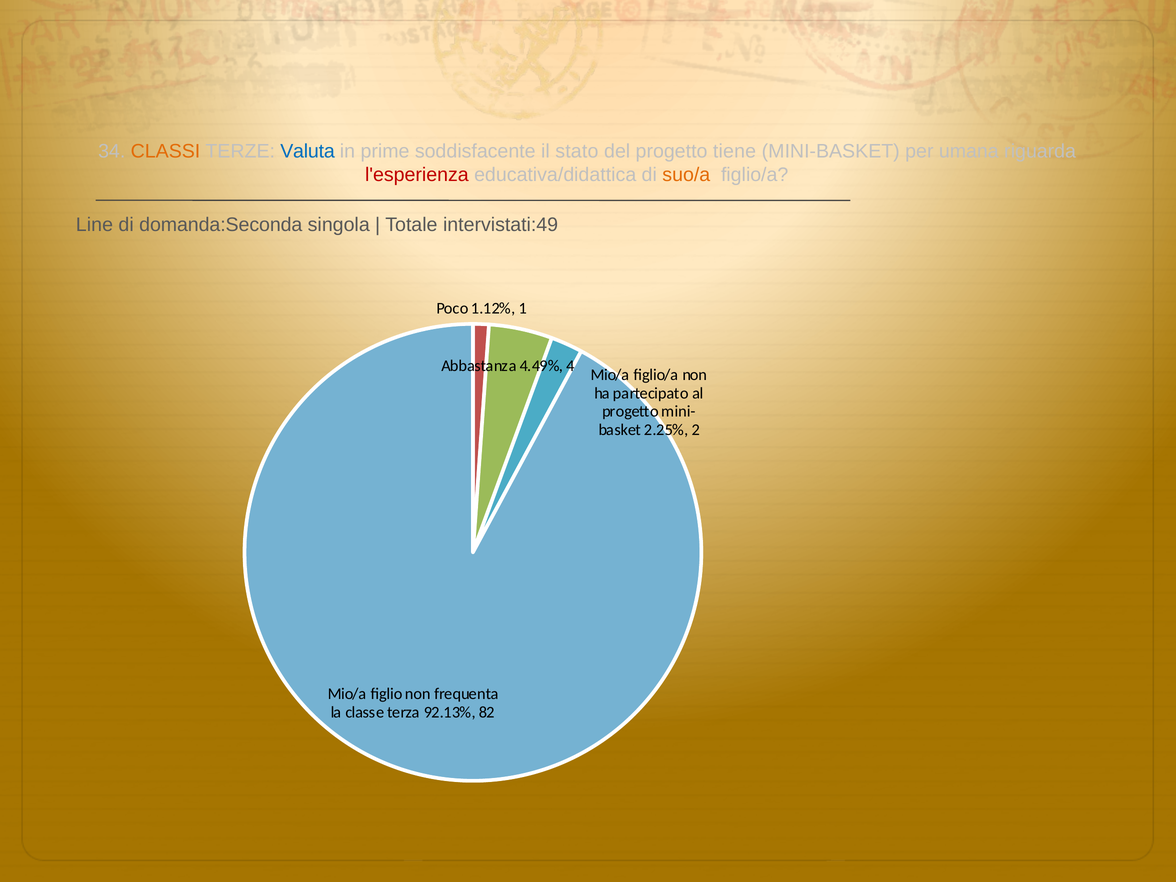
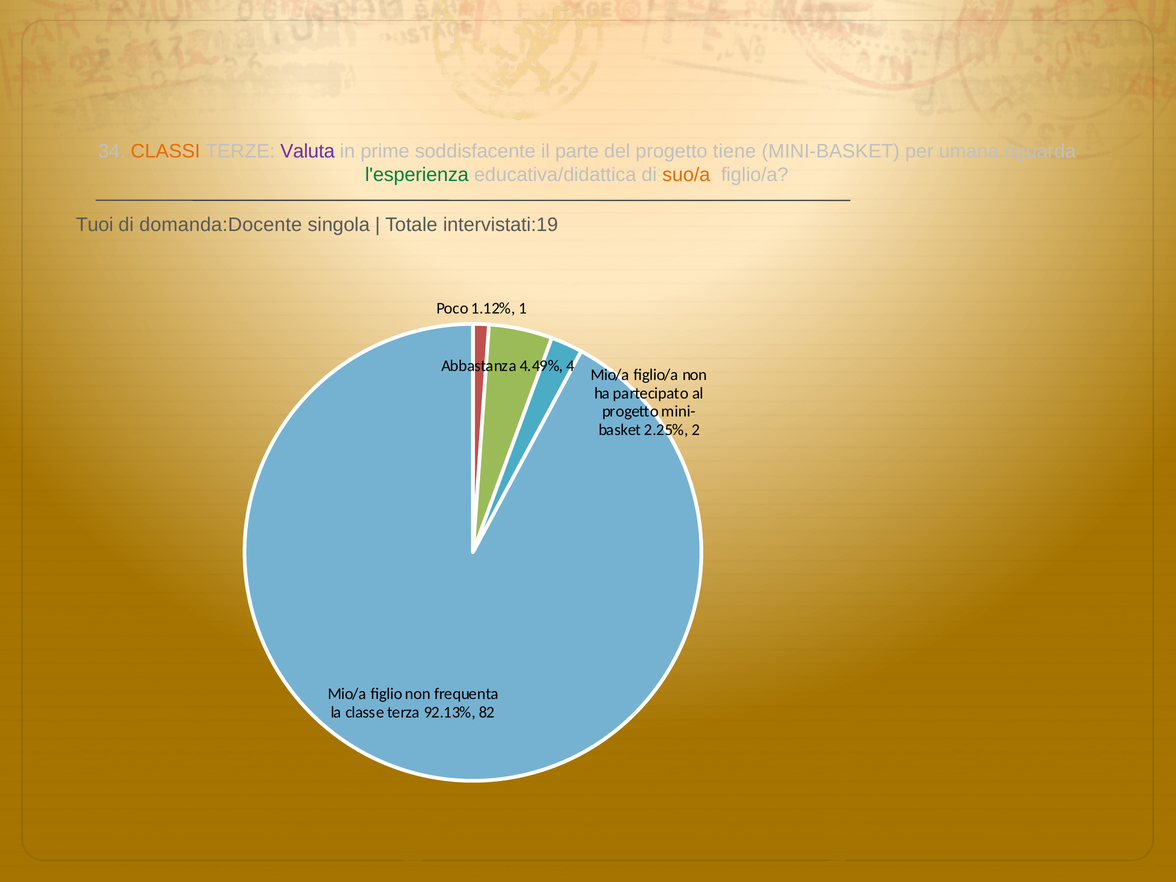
Valuta colour: blue -> purple
stato: stato -> parte
l'esperienza colour: red -> green
Line: Line -> Tuoi
domanda:Seconda: domanda:Seconda -> domanda:Docente
intervistati:49: intervistati:49 -> intervistati:19
